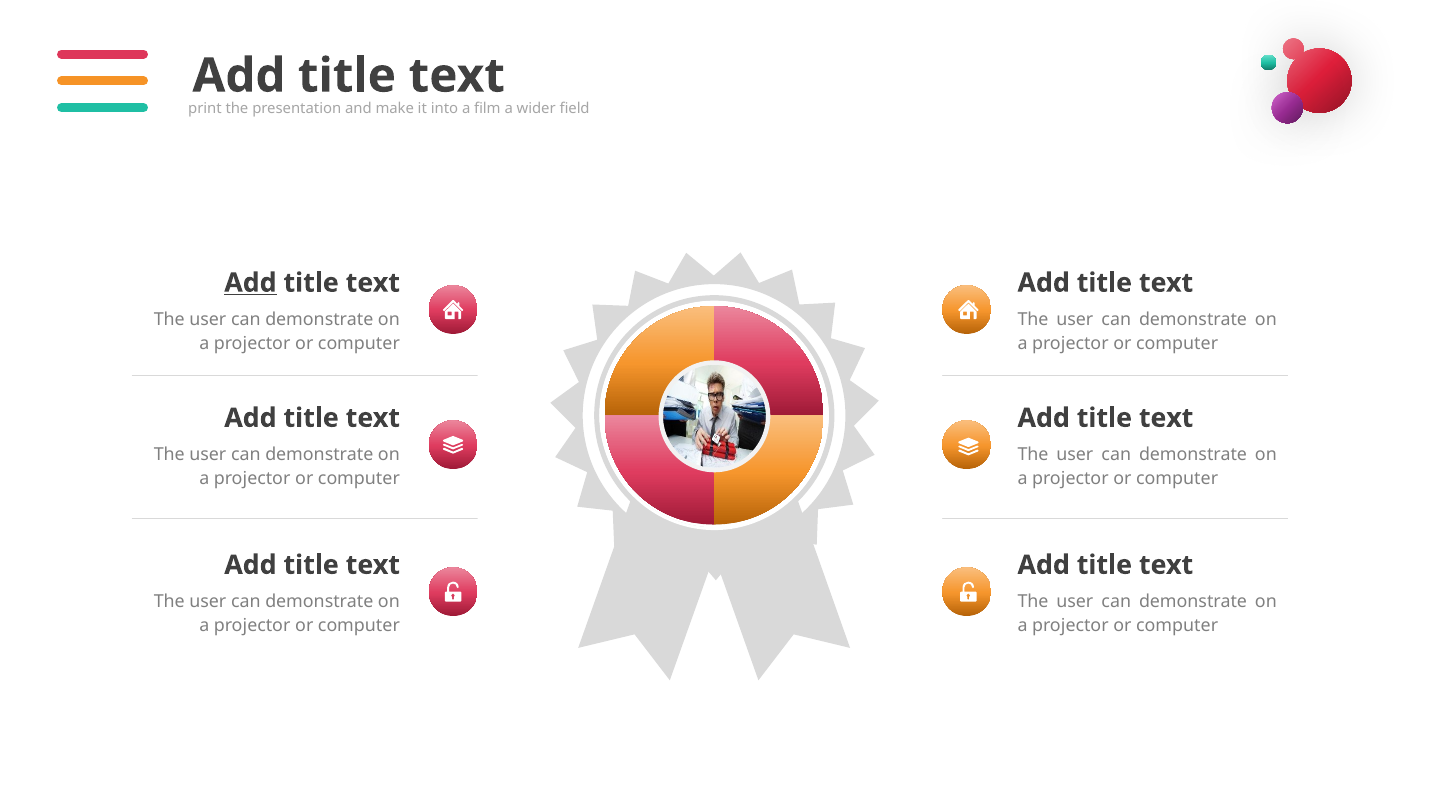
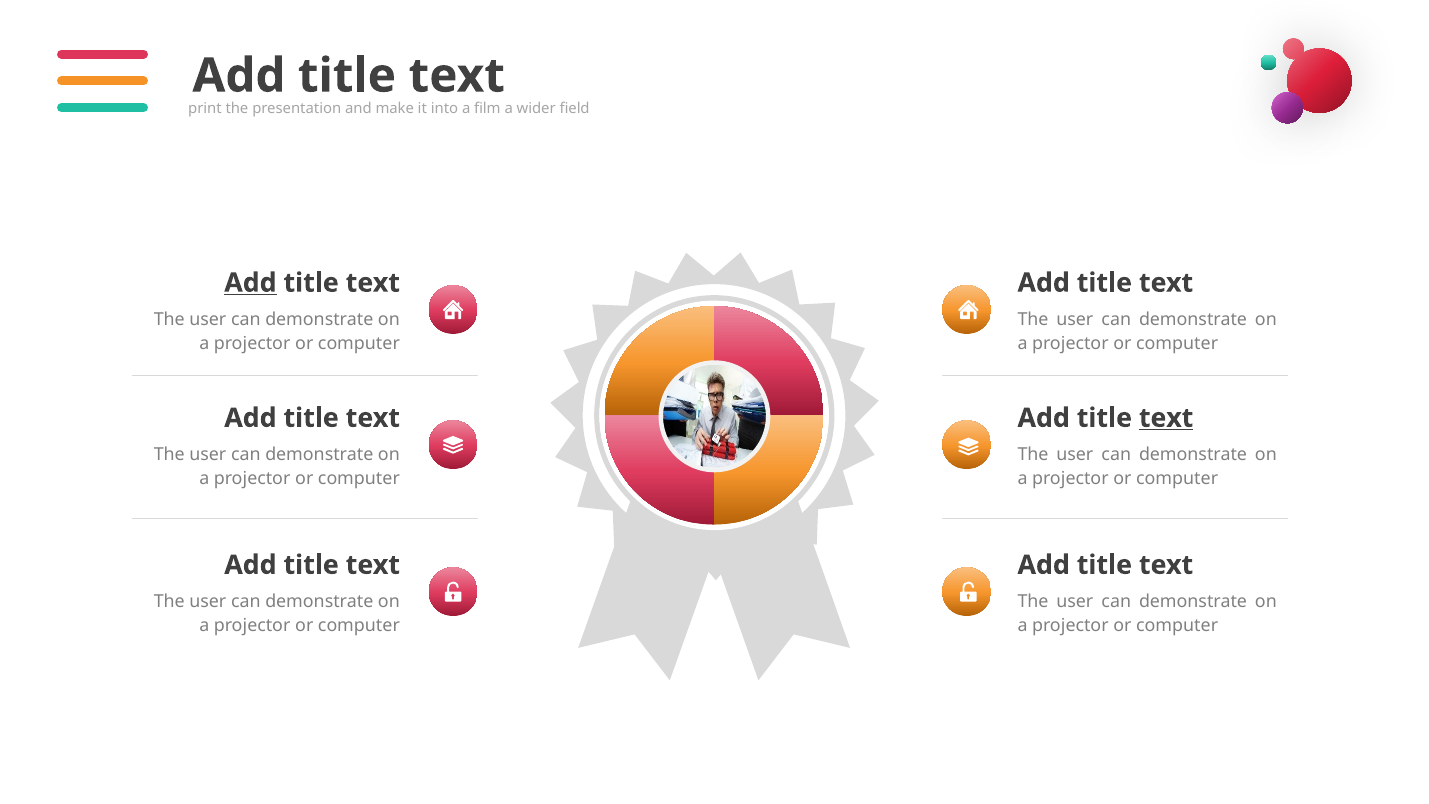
text at (1166, 418) underline: none -> present
